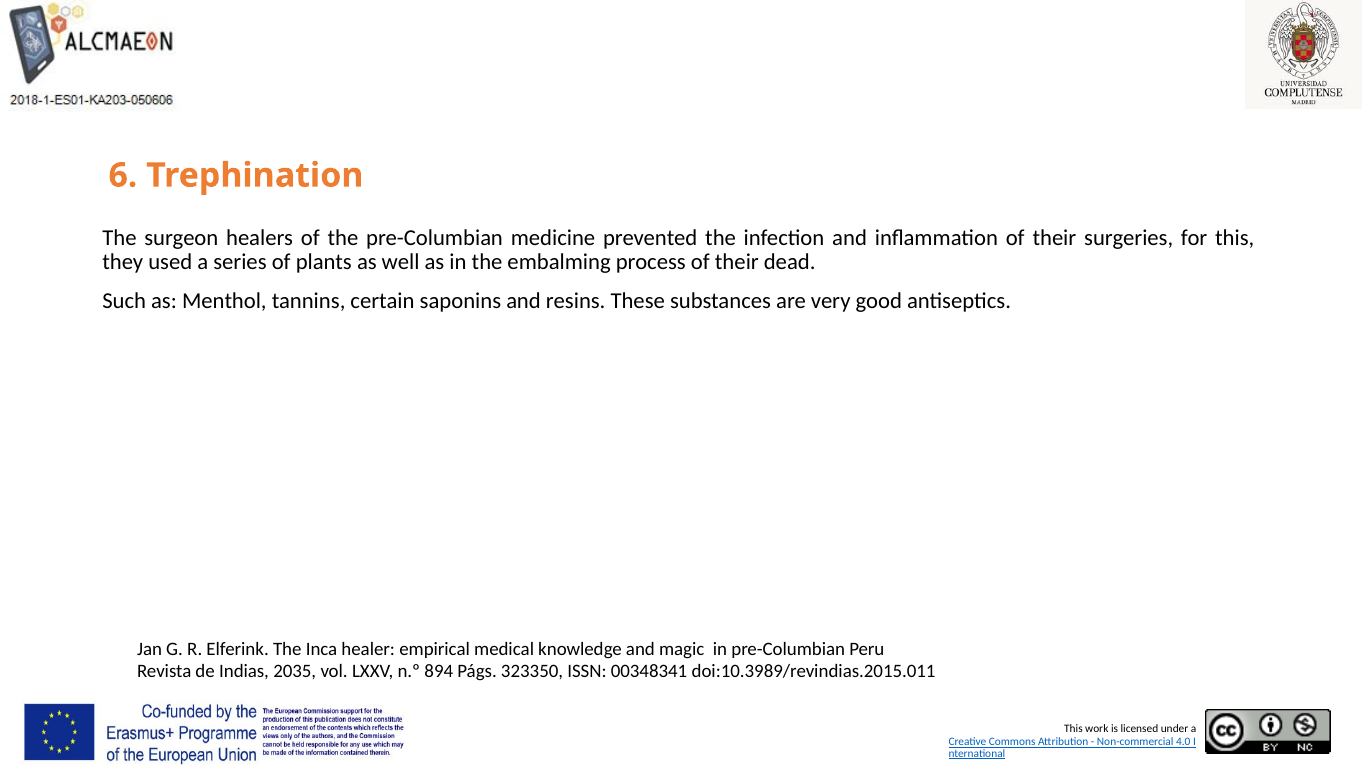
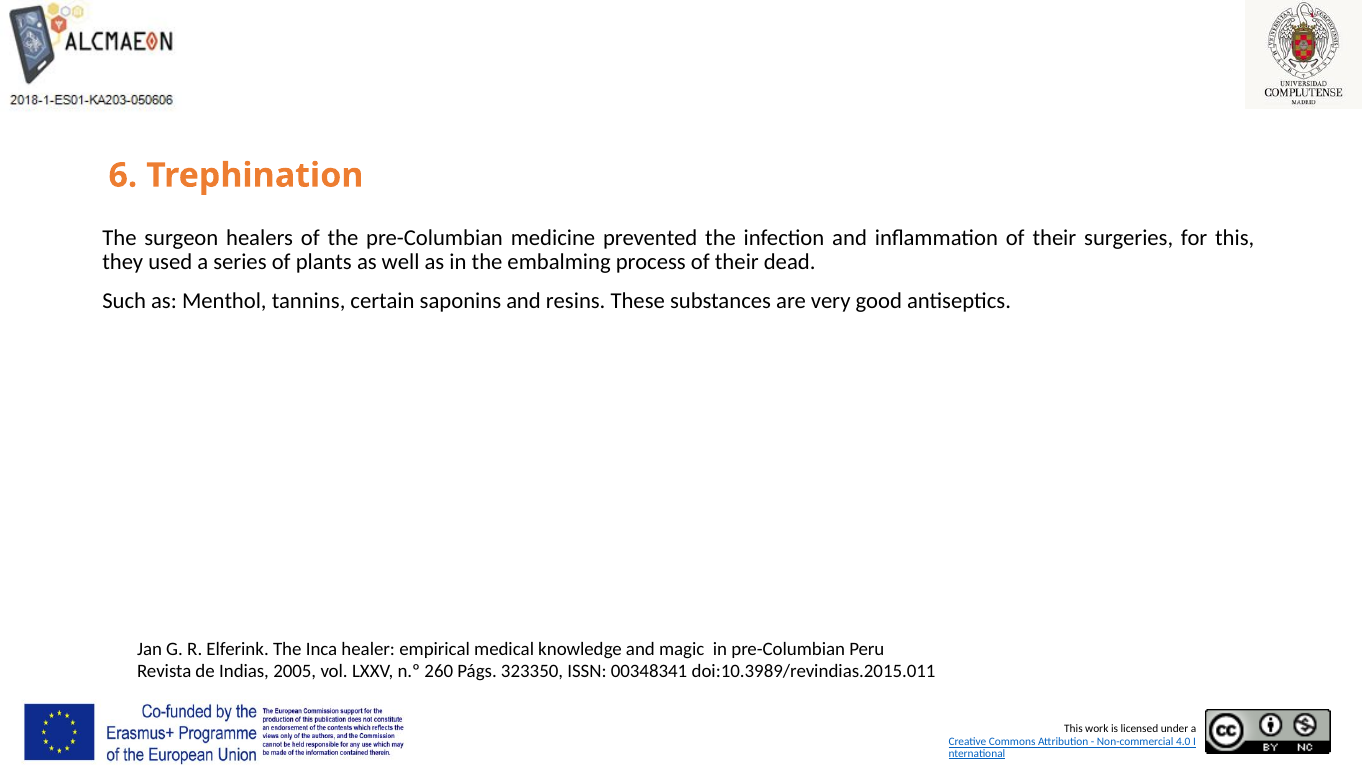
2035: 2035 -> 2005
894: 894 -> 260
